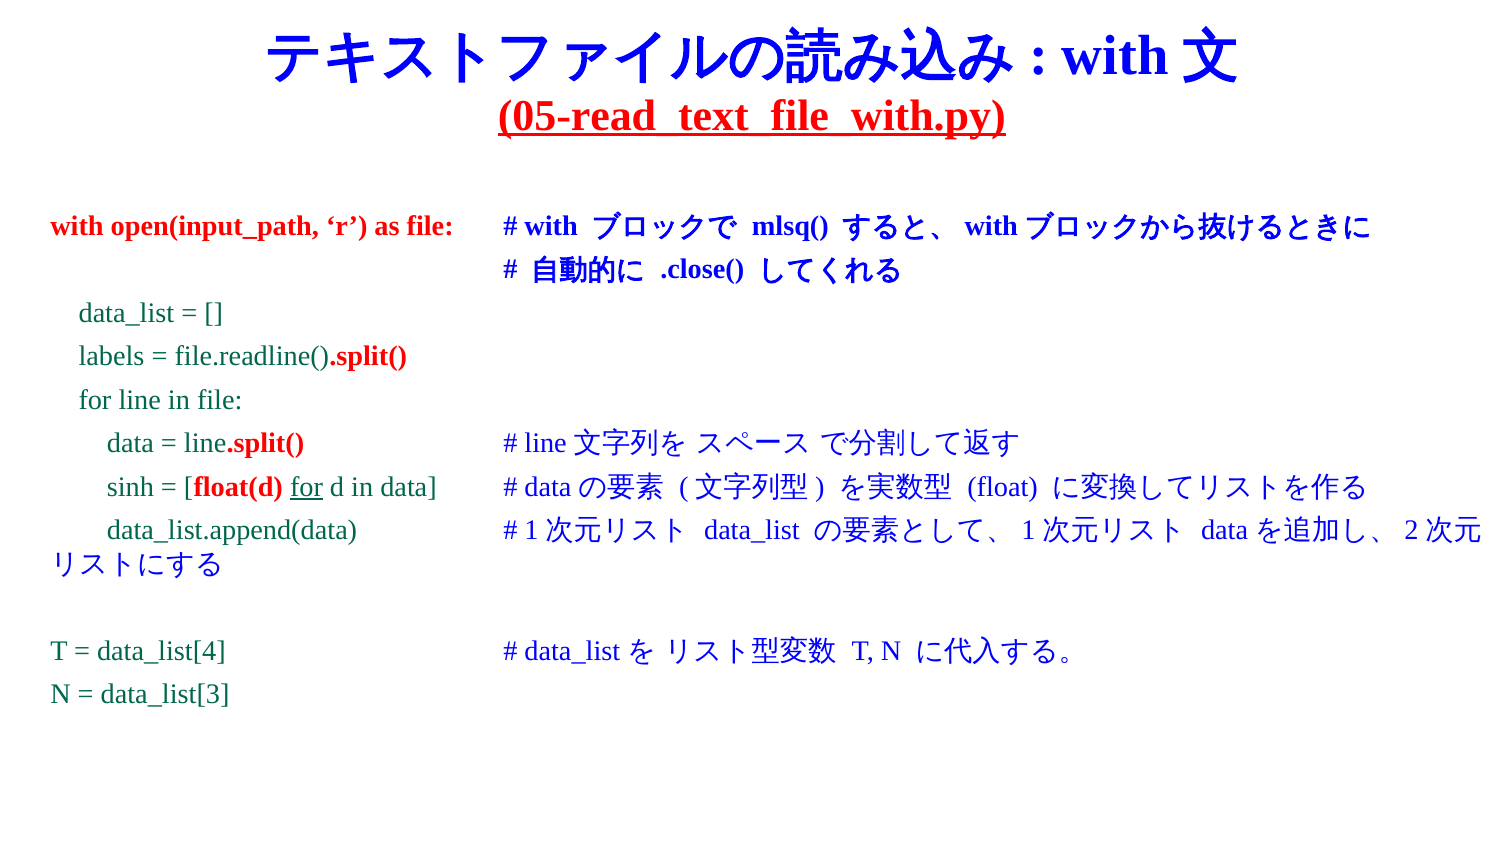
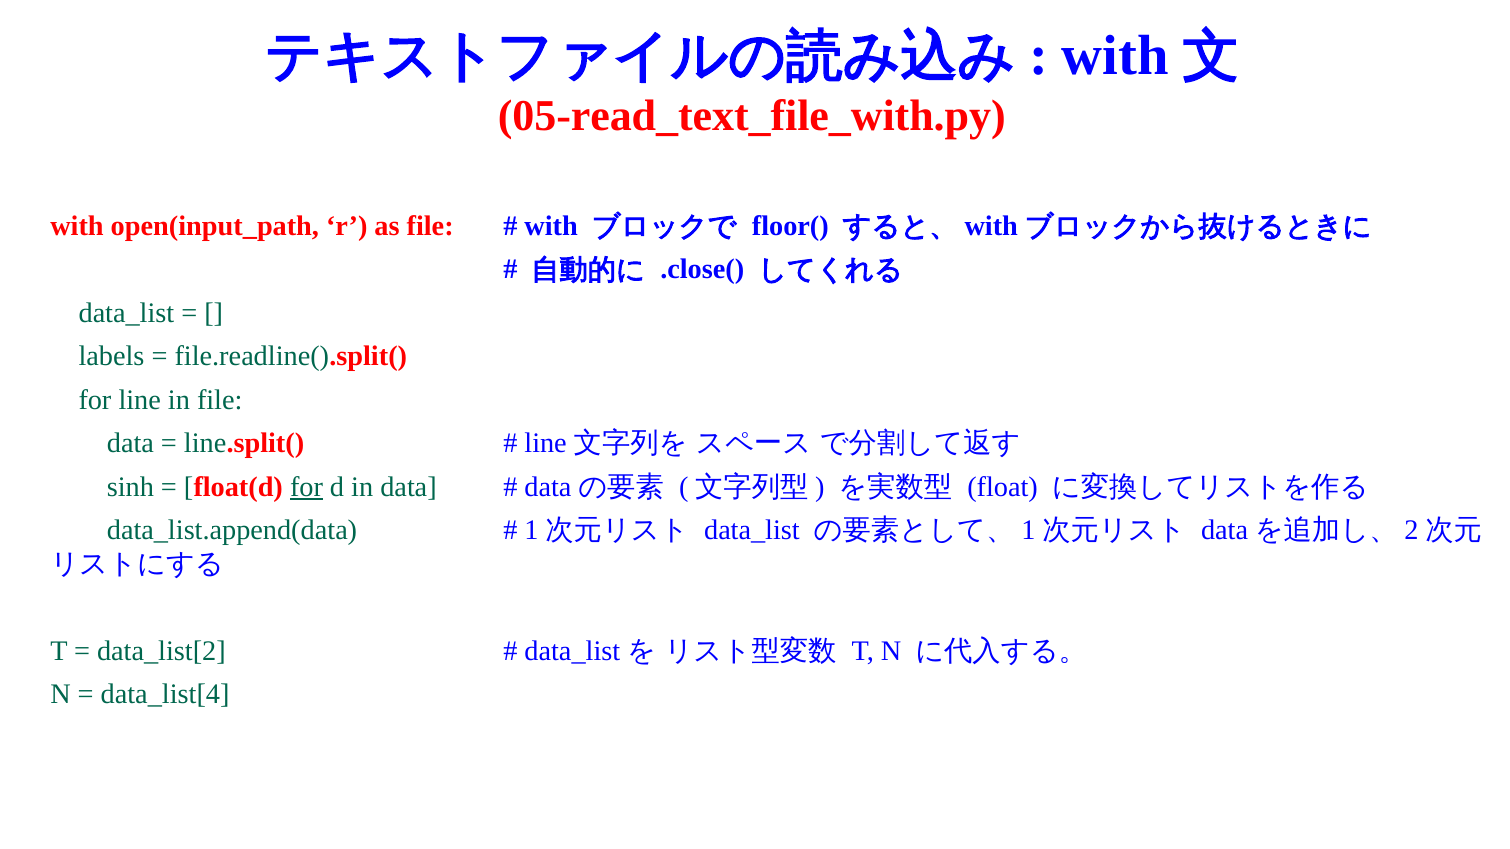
05-read_text_file_with.py underline: present -> none
mlsq(: mlsq( -> floor(
data_list[4: data_list[4 -> data_list[2
data_list[3: data_list[3 -> data_list[4
